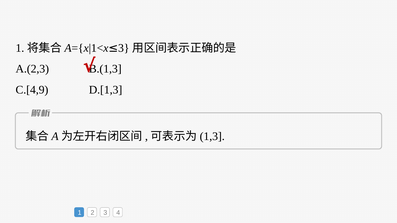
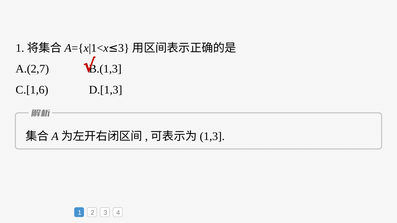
A.(2,3: A.(2,3 -> A.(2,7
C.[4,9: C.[4,9 -> C.[1,6
